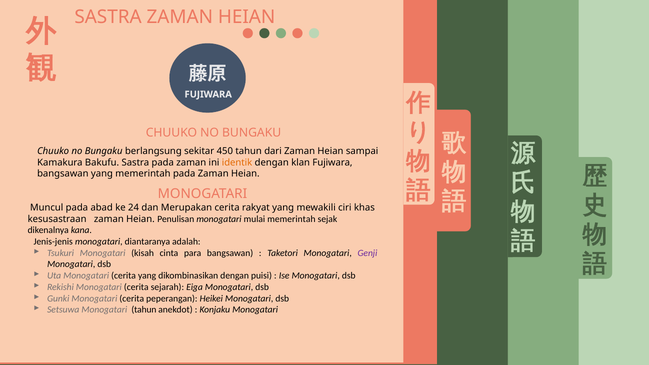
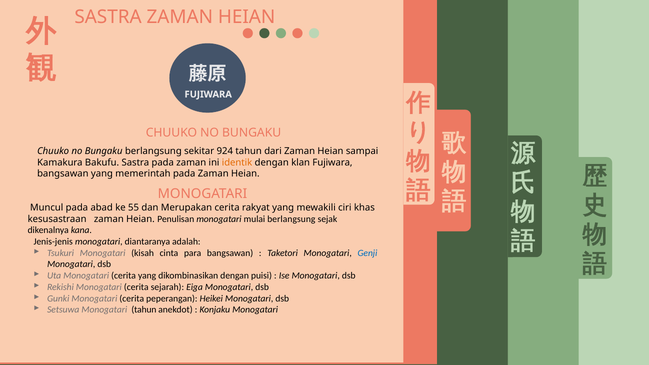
450: 450 -> 924
24: 24 -> 55
mulai memerintah: memerintah -> berlangsung
Genji colour: purple -> blue
